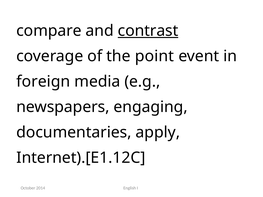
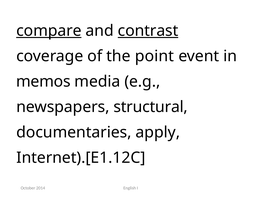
compare underline: none -> present
foreign: foreign -> memos
engaging: engaging -> structural
